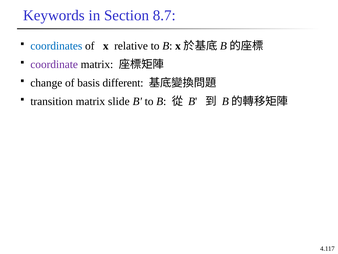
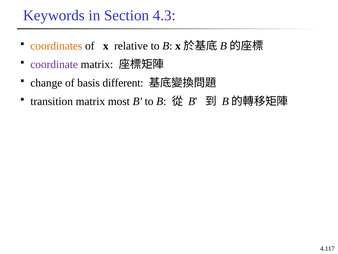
8.7: 8.7 -> 4.3
coordinates colour: blue -> orange
slide: slide -> most
